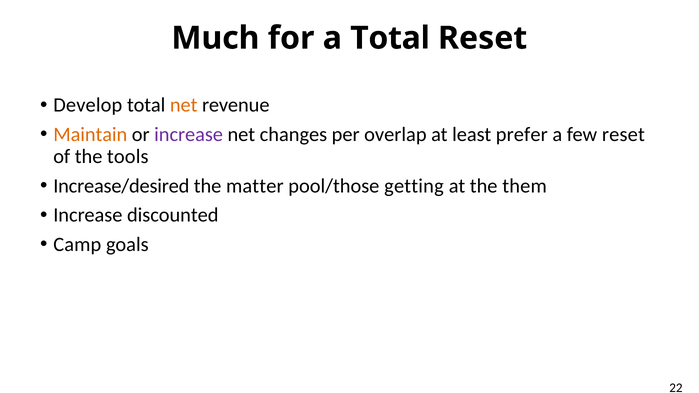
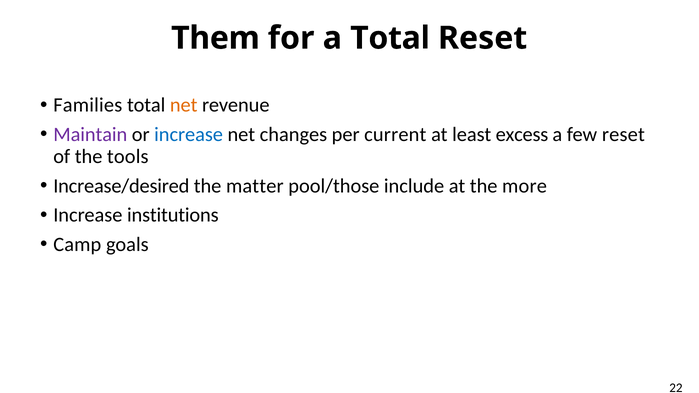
Much: Much -> Them
Develop: Develop -> Families
Maintain colour: orange -> purple
increase at (189, 135) colour: purple -> blue
overlap: overlap -> current
prefer: prefer -> excess
getting: getting -> include
them: them -> more
discounted: discounted -> institutions
